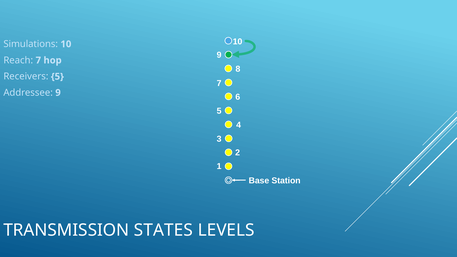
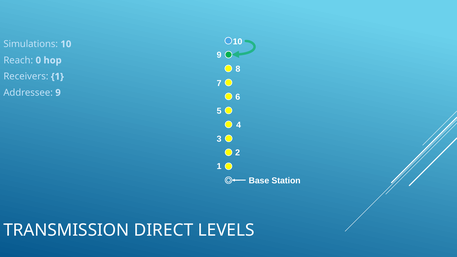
Reach 7: 7 -> 0
Receivers 5: 5 -> 1
STATES: STATES -> DIRECT
